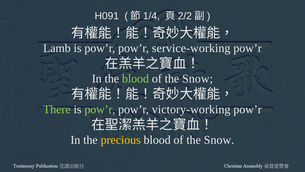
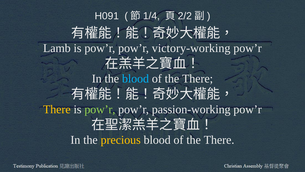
service-working: service-working -> victory-working
blood at (136, 79) colour: light green -> light blue
Snow at (198, 79): Snow -> There
There at (57, 109) colour: light green -> yellow
victory-working: victory-working -> passion-working
Snow at (219, 140): Snow -> There
